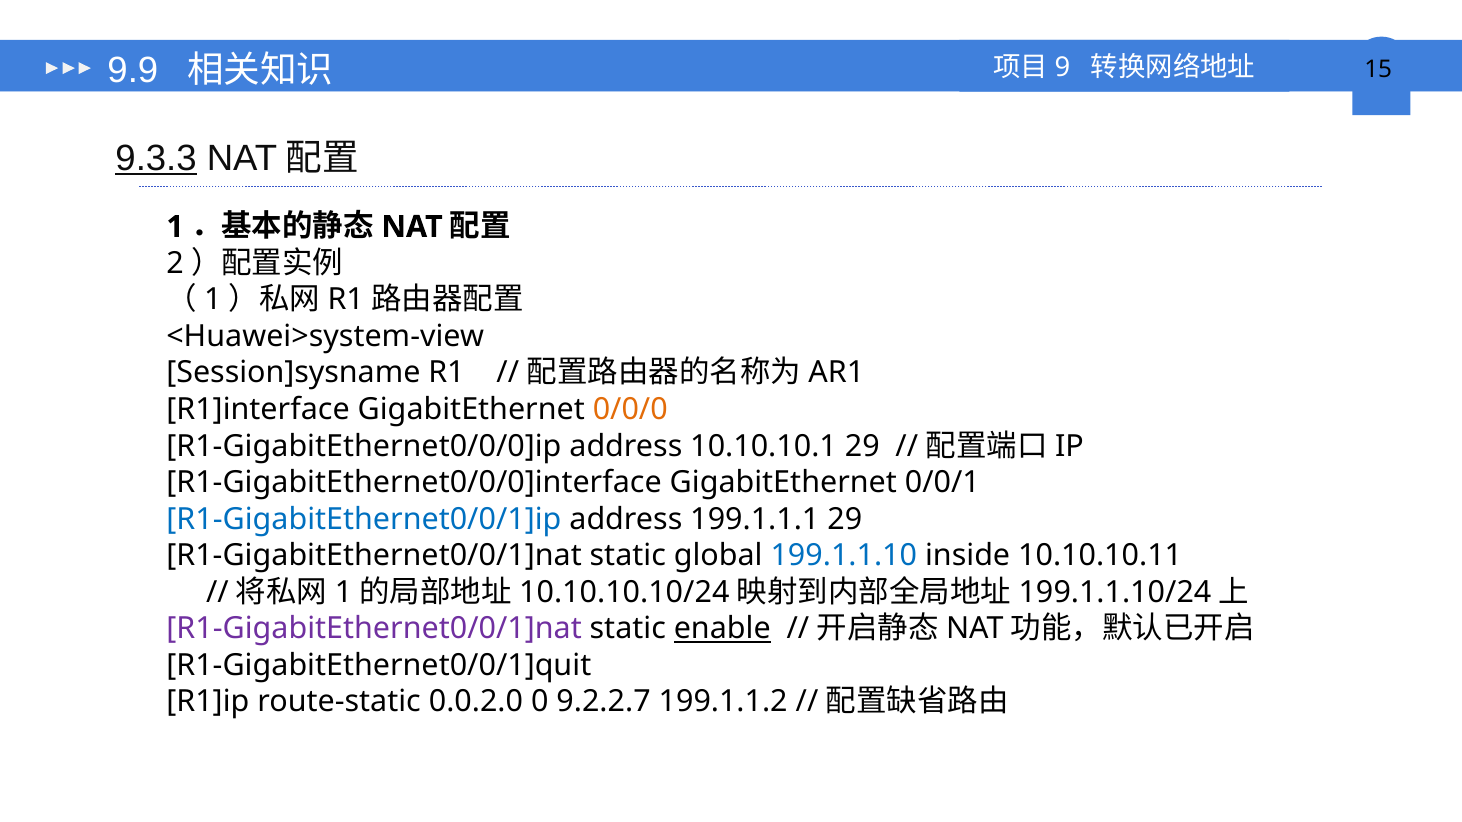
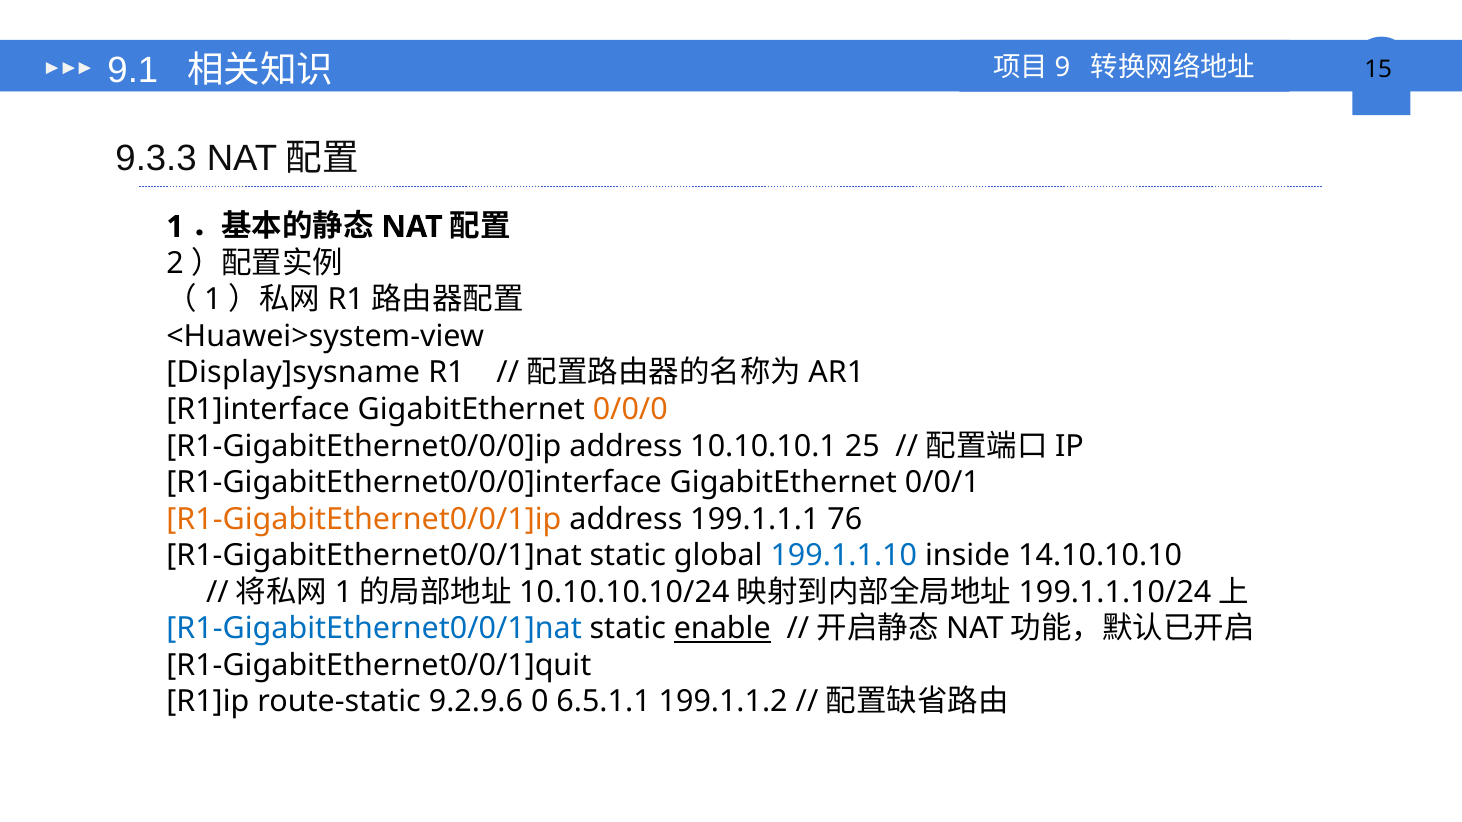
9.9: 9.9 -> 9.1
9.3.3 underline: present -> none
Session]sysname: Session]sysname -> Display]sysname
10.10.10.1 29: 29 -> 25
R1-GigabitEthernet0/0/1]ip colour: blue -> orange
199.1.1.1 29: 29 -> 76
10.10.10.11: 10.10.10.11 -> 14.10.10.10
R1-GigabitEthernet0/0/1]nat at (374, 629) colour: purple -> blue
0.0.2.0: 0.0.2.0 -> 9.2.9.6
9.2.2.7: 9.2.2.7 -> 6.5.1.1
